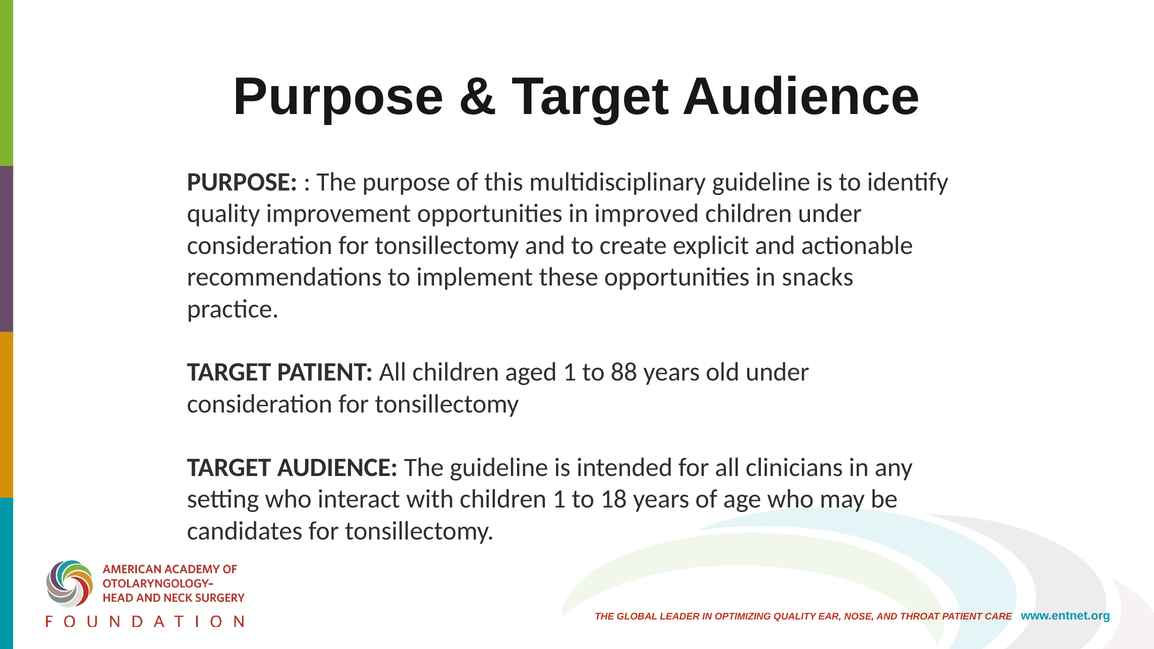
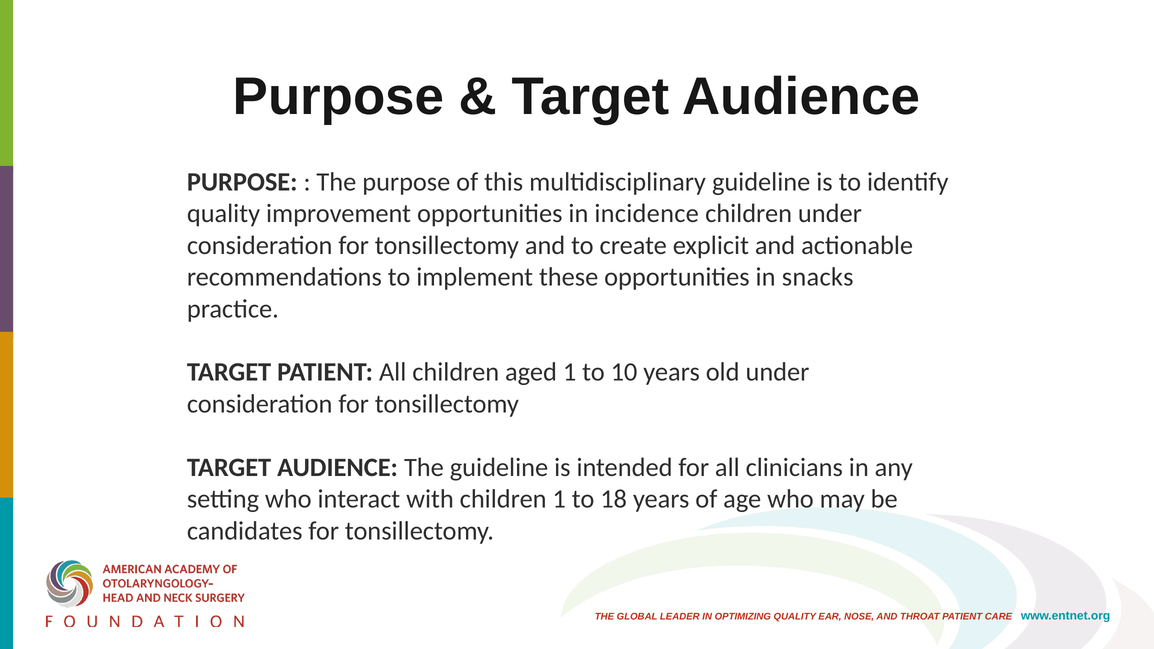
improved: improved -> incidence
88: 88 -> 10
